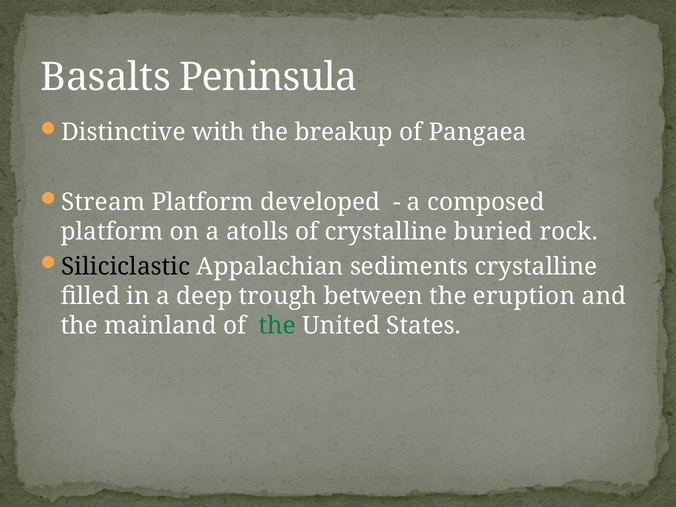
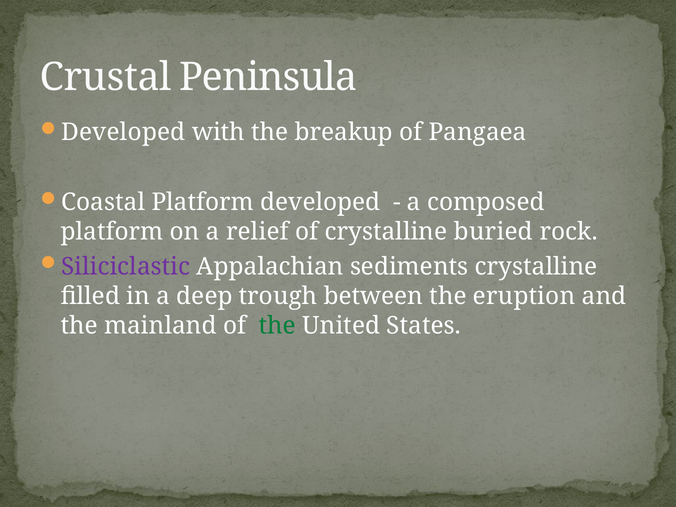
Basalts: Basalts -> Crustal
Distinctive at (123, 132): Distinctive -> Developed
Stream: Stream -> Coastal
atolls: atolls -> relief
Siliciclastic colour: black -> purple
